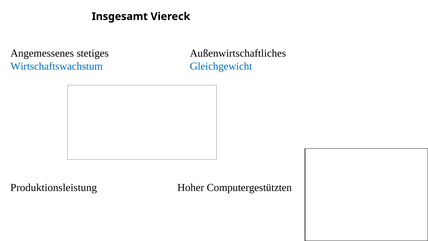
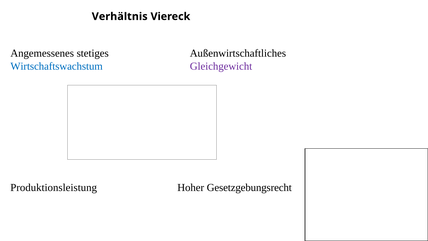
Insgesamt: Insgesamt -> Verhältnis
Gleichgewicht colour: blue -> purple
Computergestützten: Computergestützten -> Gesetzgebungsrecht
